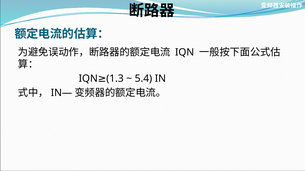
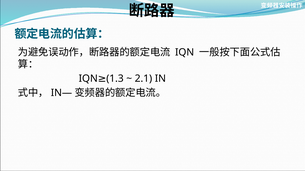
5.4: 5.4 -> 2.1
